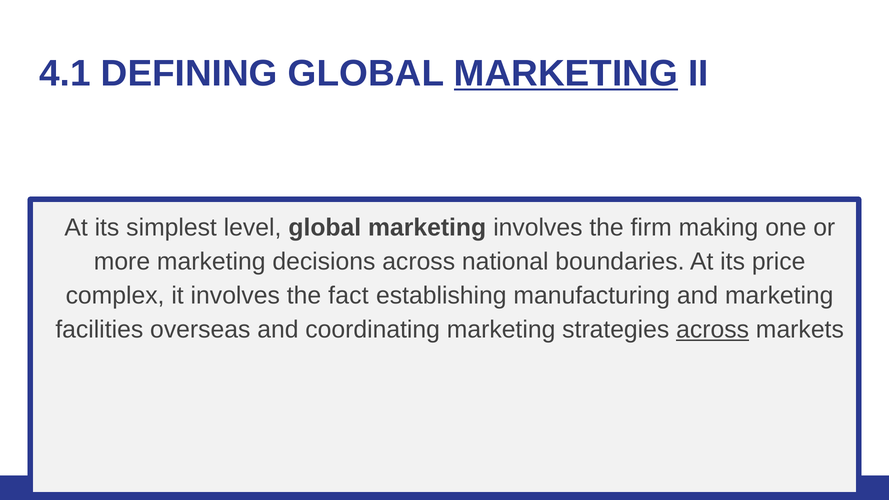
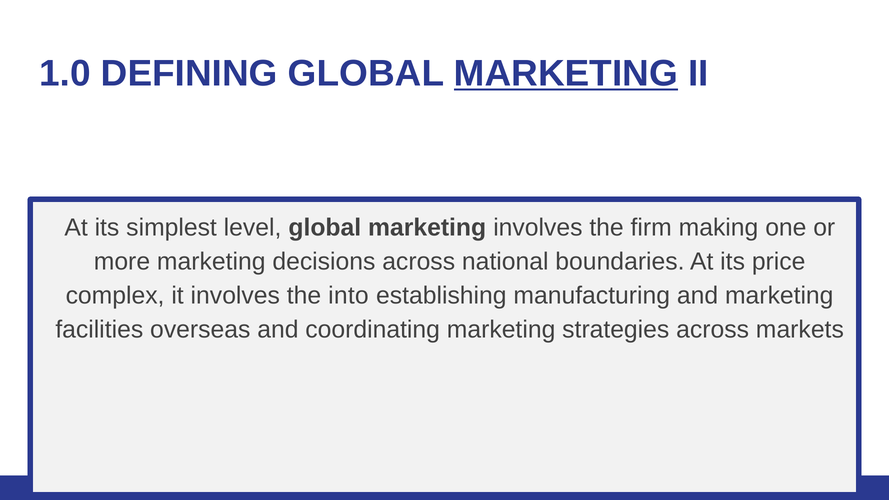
4.1: 4.1 -> 1.0
fact: fact -> into
across at (713, 330) underline: present -> none
